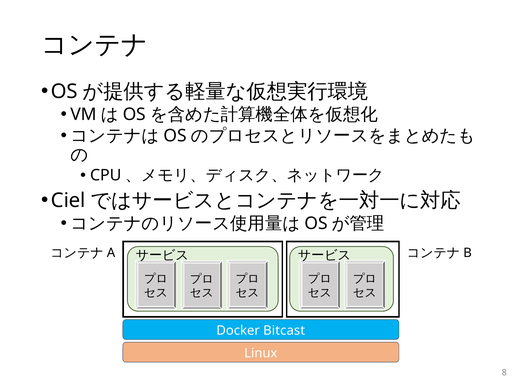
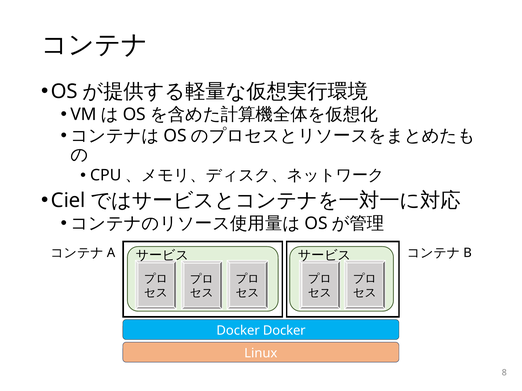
Docker Bitcast: Bitcast -> Docker
